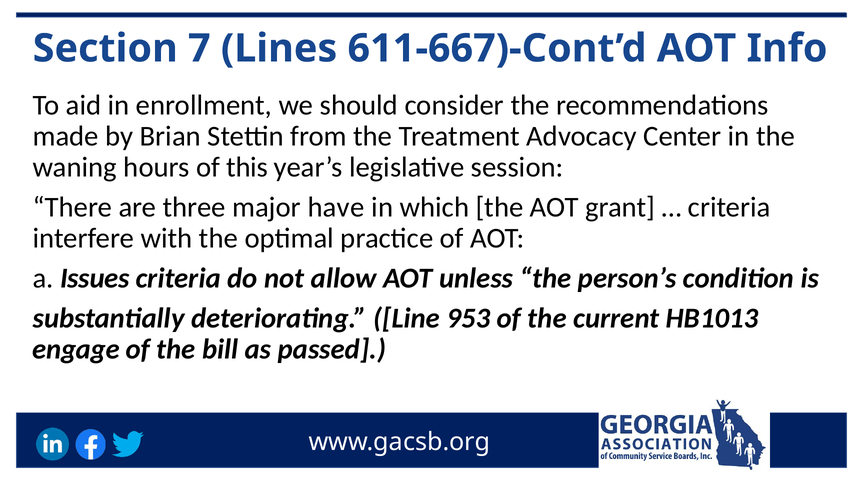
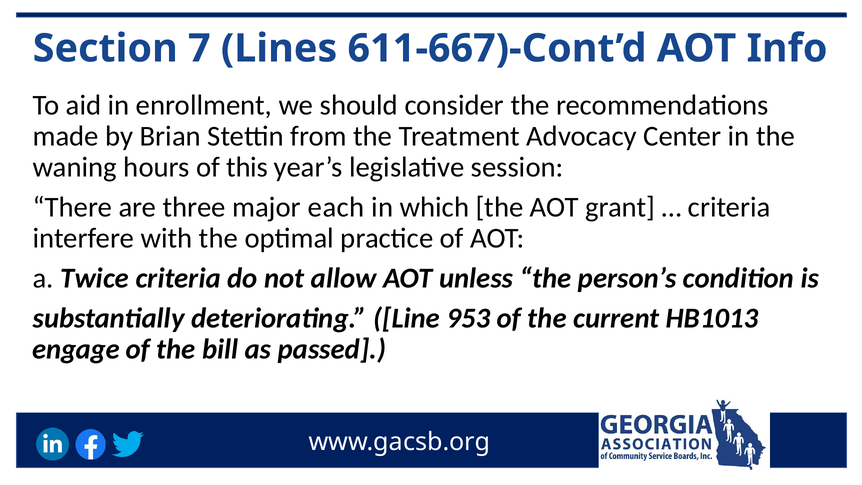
have: have -> each
Issues: Issues -> Twice
